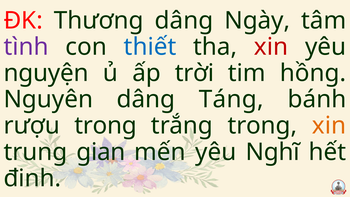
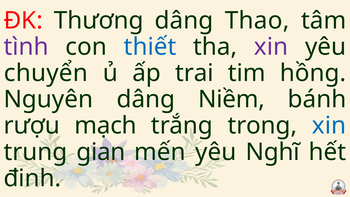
Ngày: Ngày -> Thao
xin at (271, 47) colour: red -> purple
nguyện: nguyện -> chuyển
trời: trời -> trai
Táng: Táng -> Niềm
rượu trong: trong -> mạch
xin at (329, 126) colour: orange -> blue
